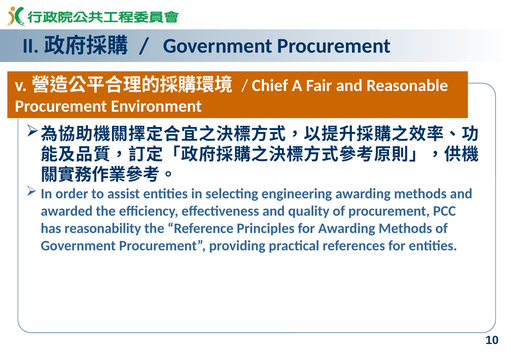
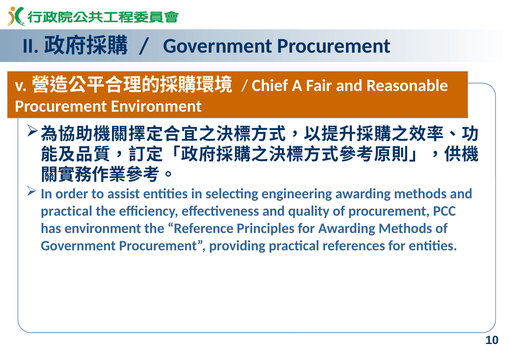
awarded at (67, 211): awarded -> practical
has reasonability: reasonability -> environment
